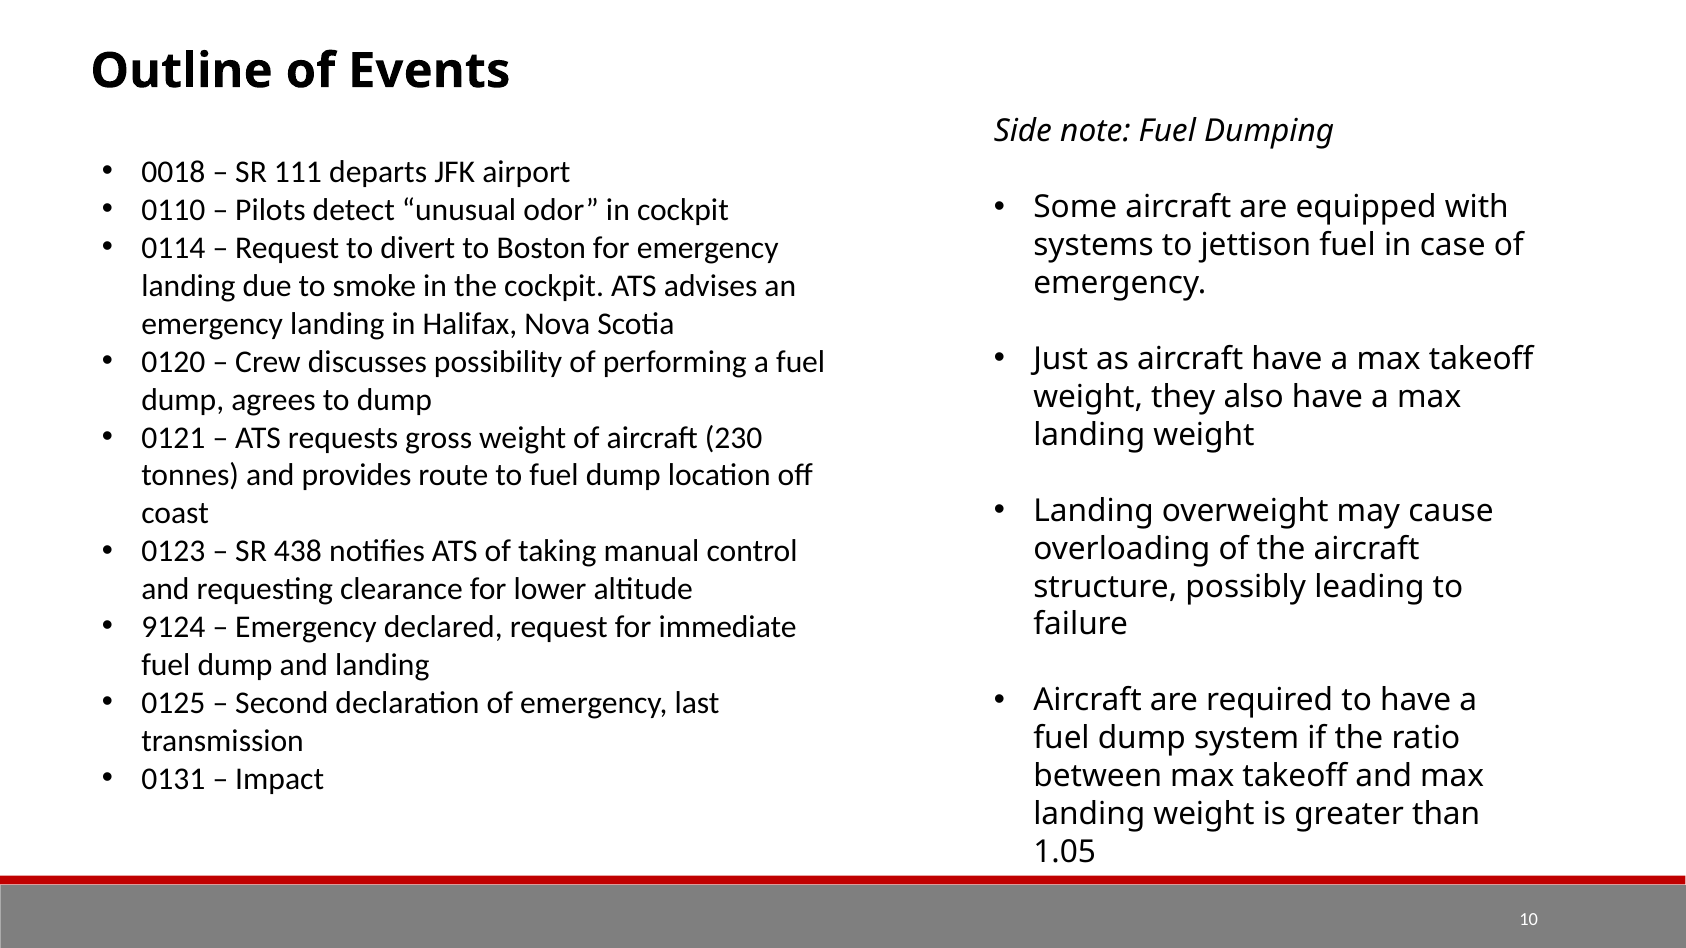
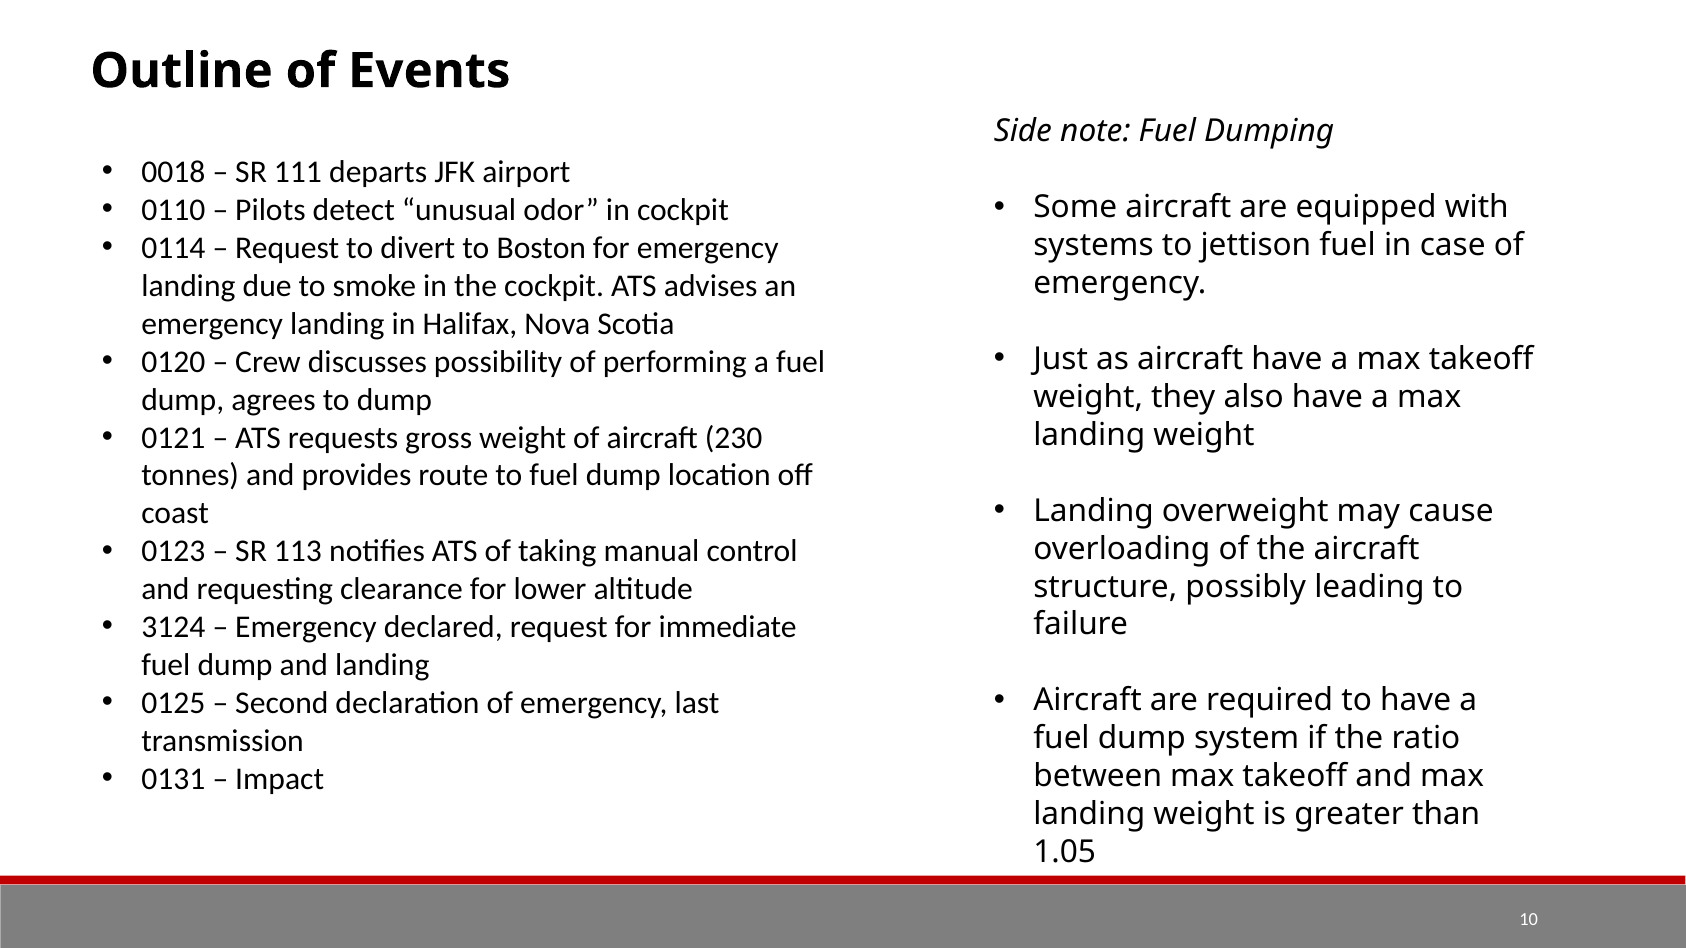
438: 438 -> 113
9124: 9124 -> 3124
